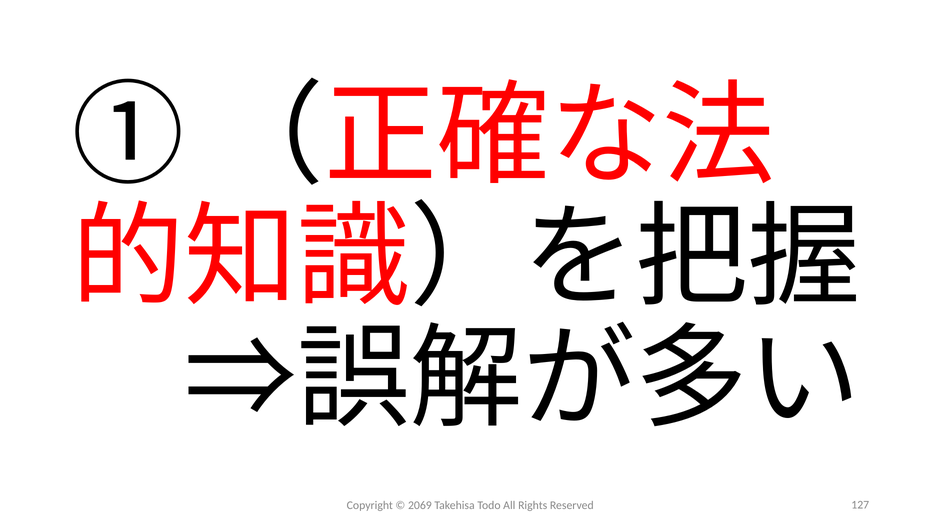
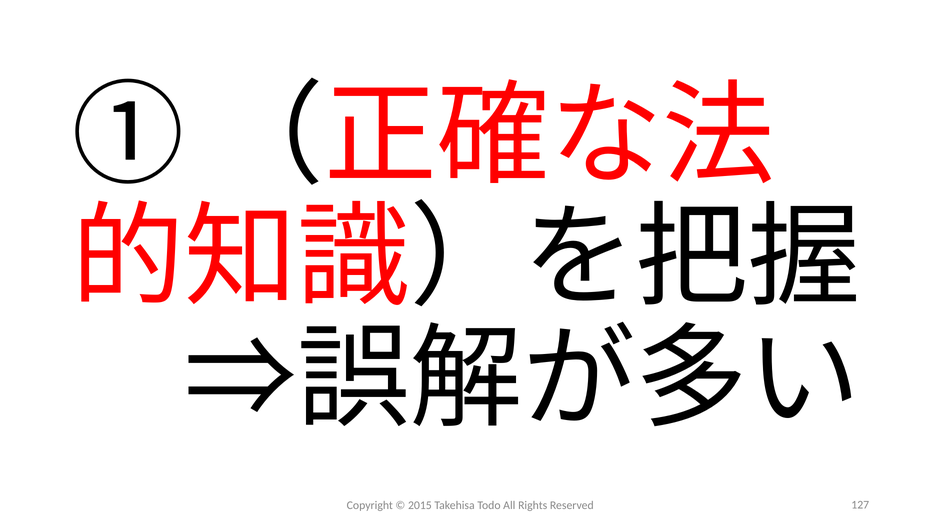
2069: 2069 -> 2015
